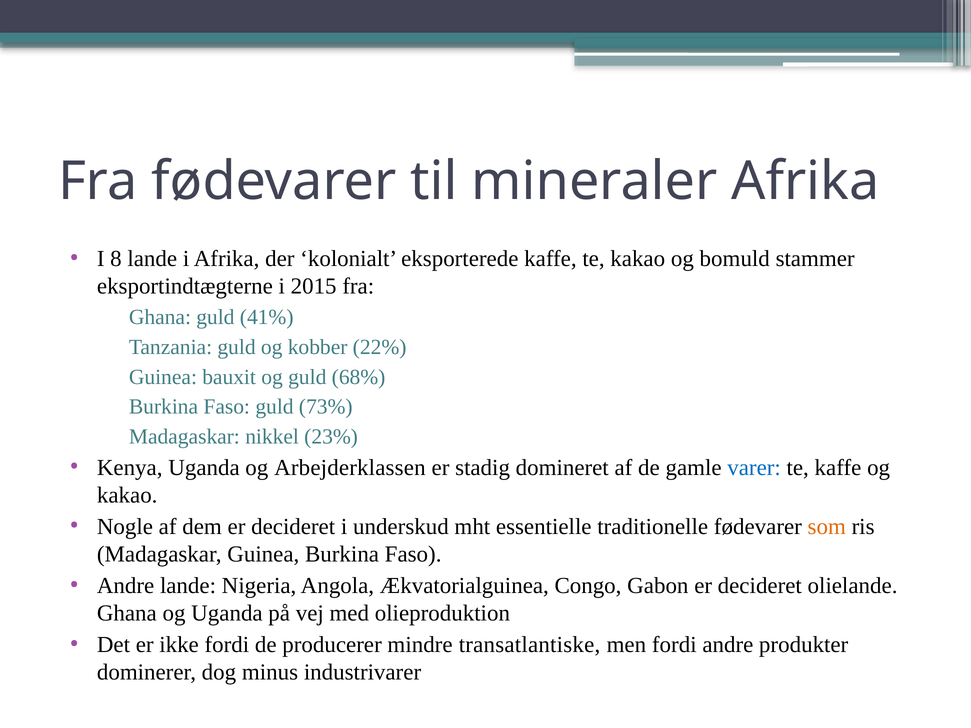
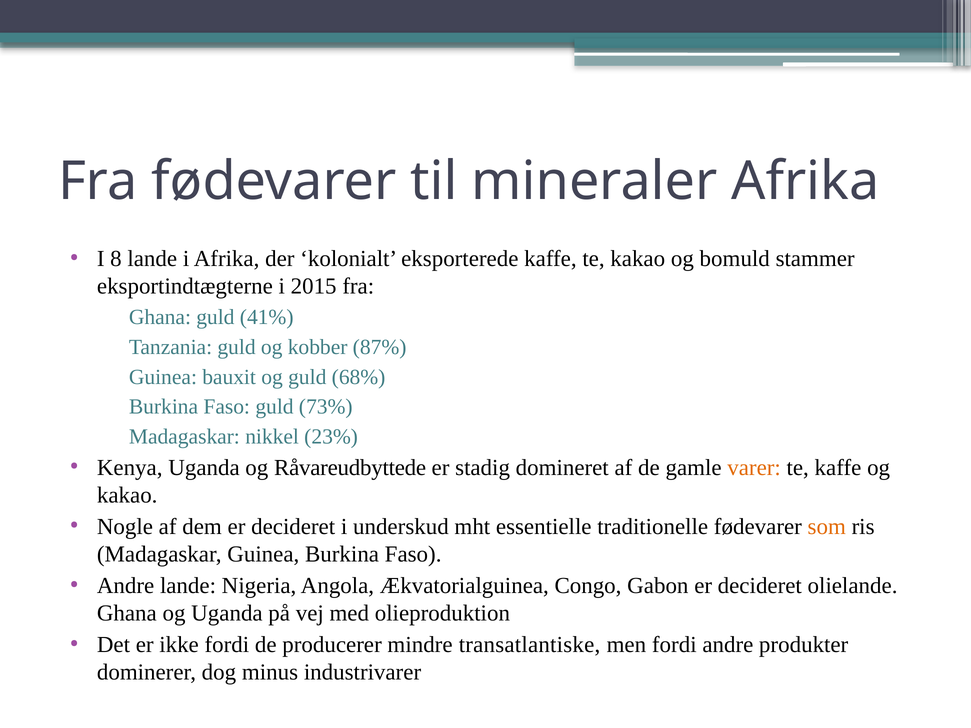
22%: 22% -> 87%
Arbejderklassen: Arbejderklassen -> Råvareudbyttede
varer colour: blue -> orange
